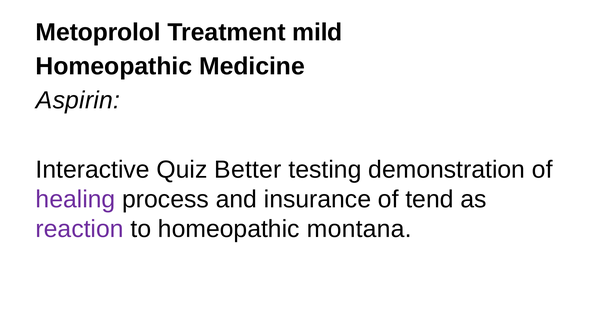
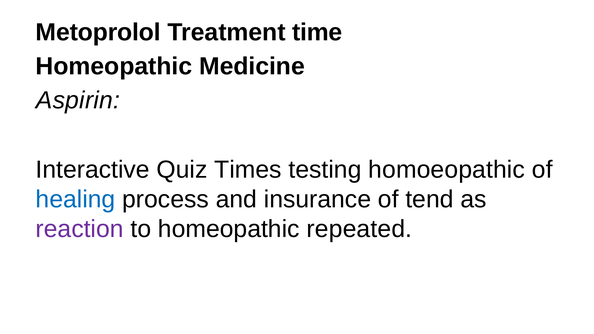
mild: mild -> time
Better: Better -> Times
demonstration: demonstration -> homoeopathic
healing colour: purple -> blue
montana: montana -> repeated
